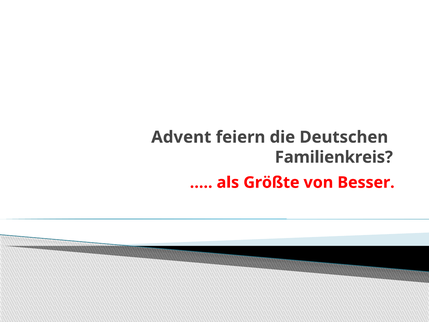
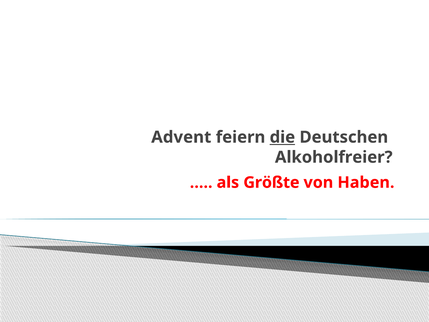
die underline: none -> present
Familienkreis: Familienkreis -> Alkoholfreier
Besser: Besser -> Haben
